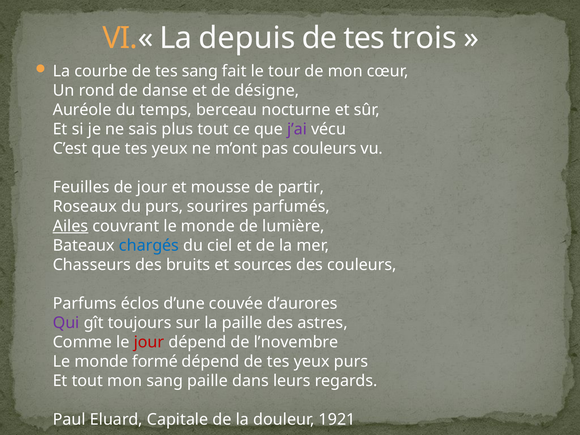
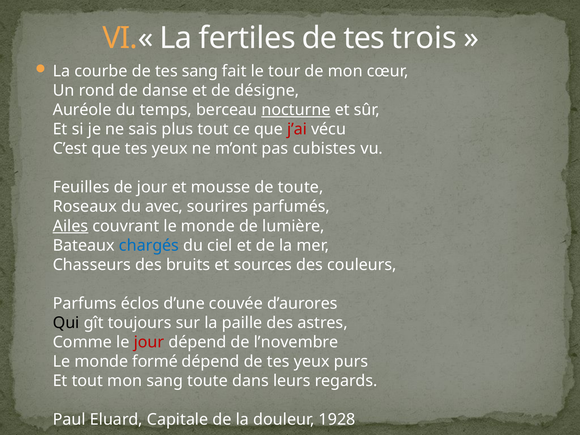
depuis: depuis -> fertiles
nocturne underline: none -> present
j’ai colour: purple -> red
pas couleurs: couleurs -> cubistes
de partir: partir -> toute
du purs: purs -> avec
Qui colour: purple -> black
sang paille: paille -> toute
1921: 1921 -> 1928
